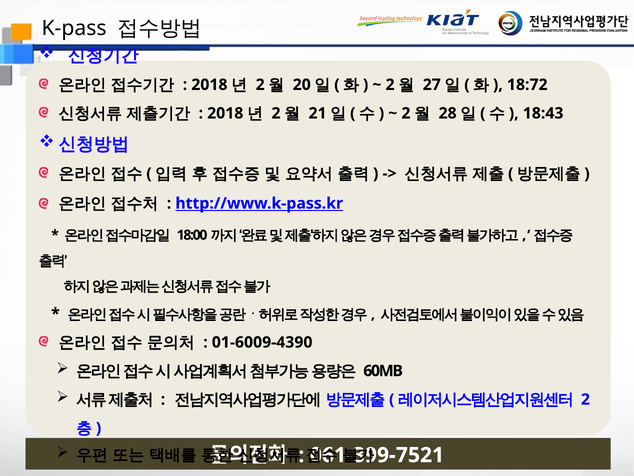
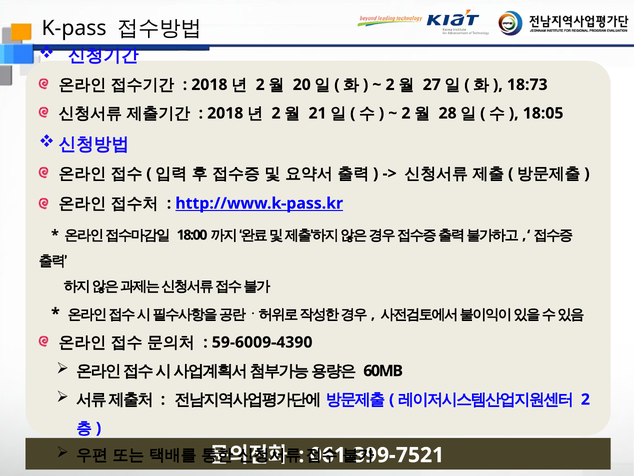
18:72: 18:72 -> 18:73
18:43: 18:43 -> 18:05
01-6009-4390: 01-6009-4390 -> 59-6009-4390
